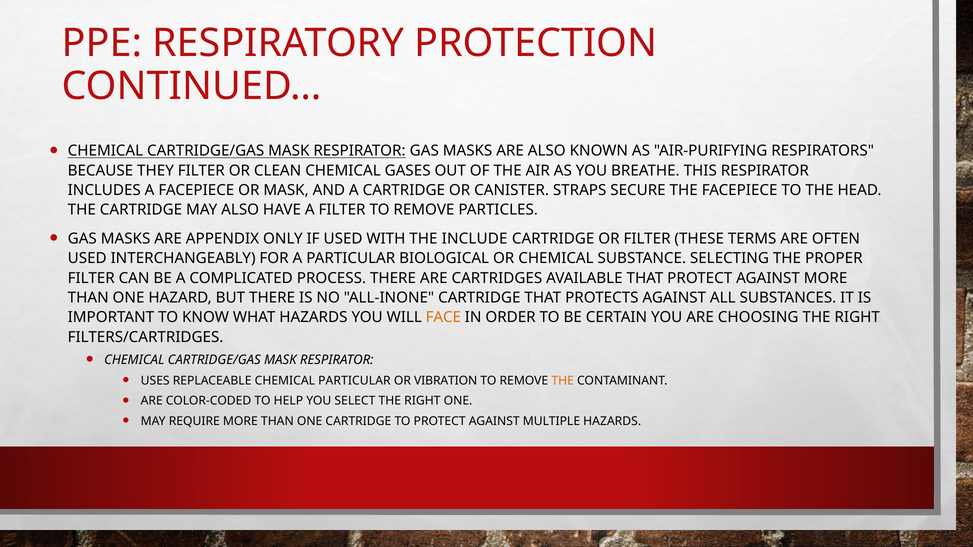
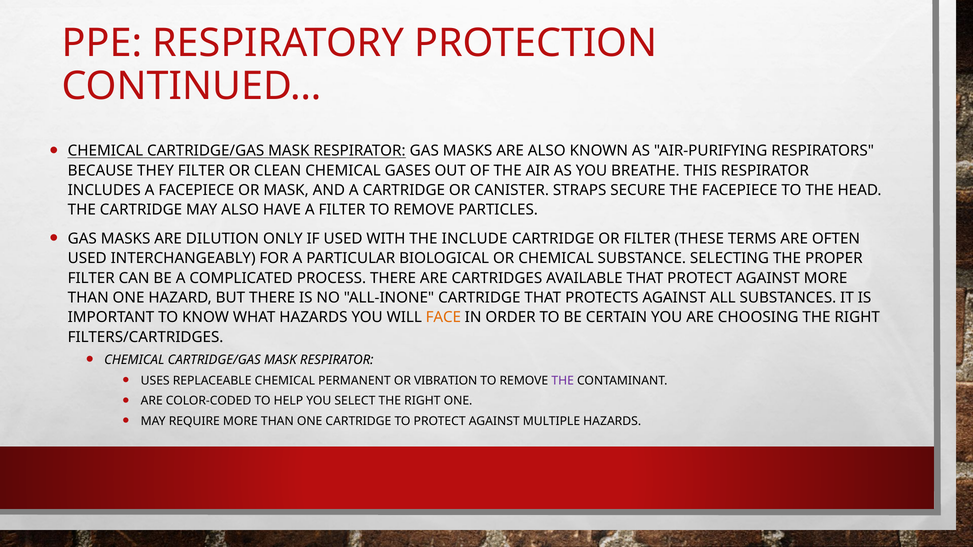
APPENDIX: APPENDIX -> DILUTION
CHEMICAL PARTICULAR: PARTICULAR -> PERMANENT
THE at (563, 381) colour: orange -> purple
